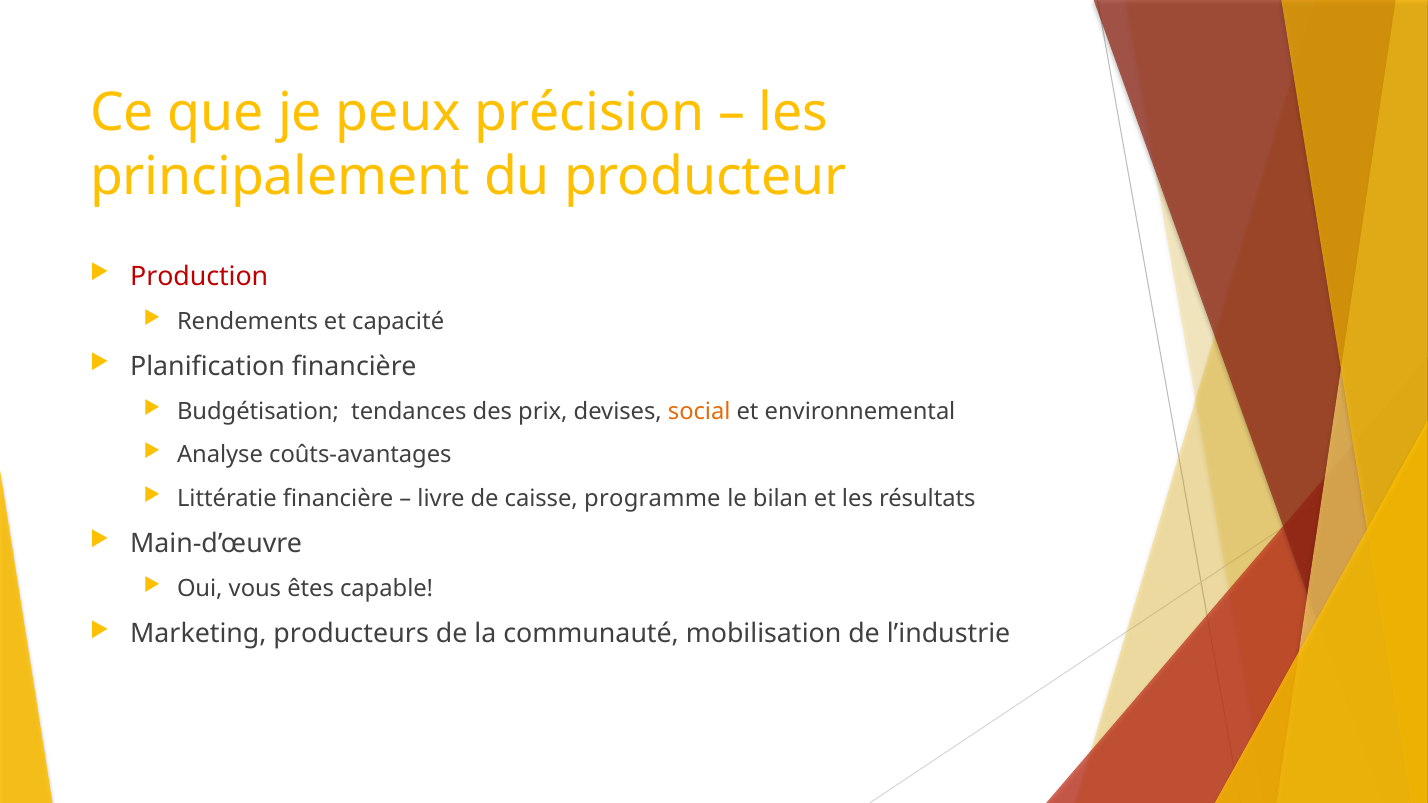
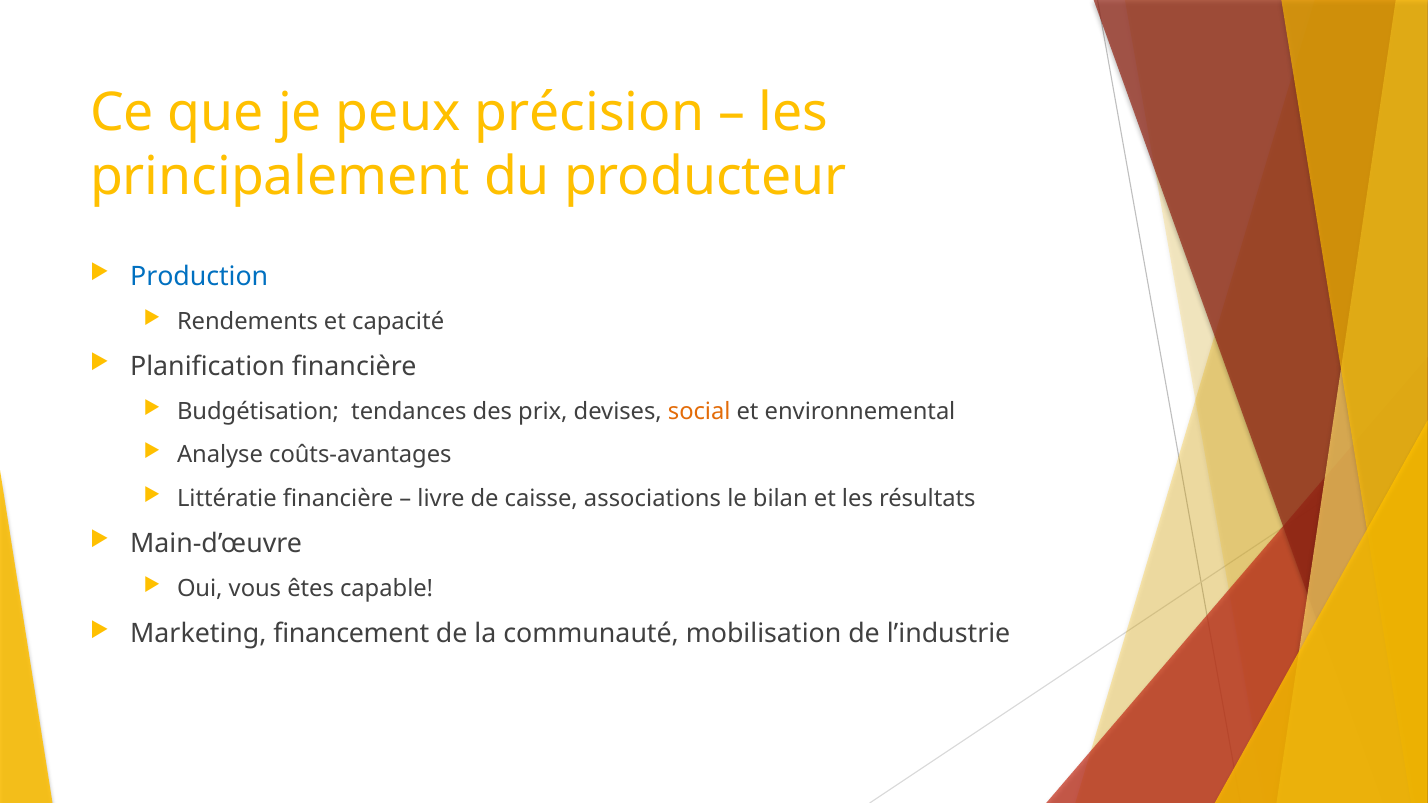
Production colour: red -> blue
programme: programme -> associations
producteurs: producteurs -> financement
